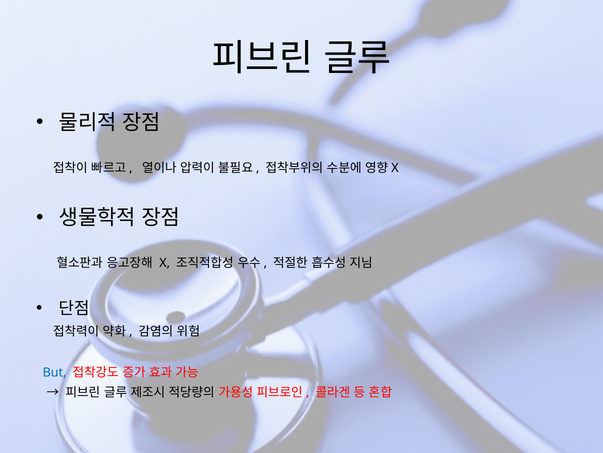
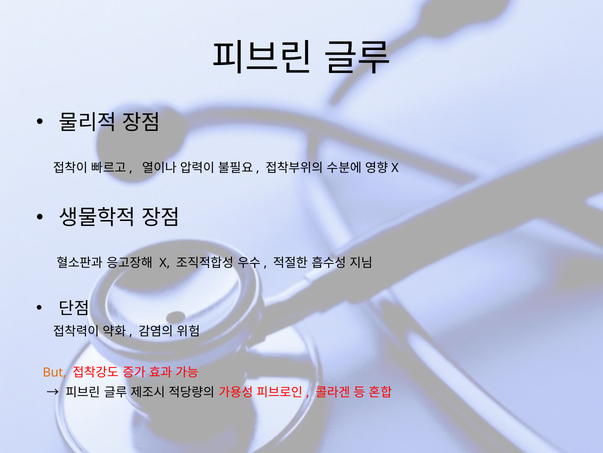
But colour: blue -> orange
